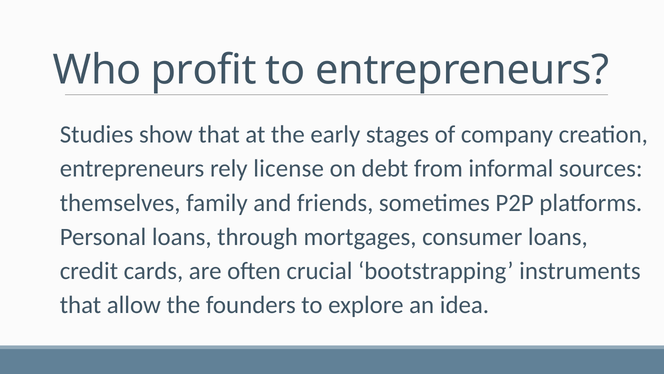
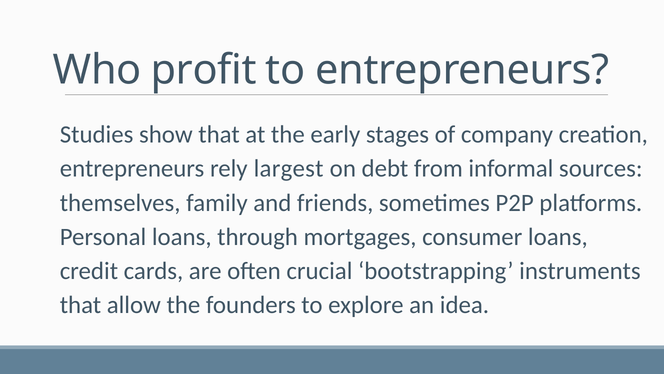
license: license -> largest
